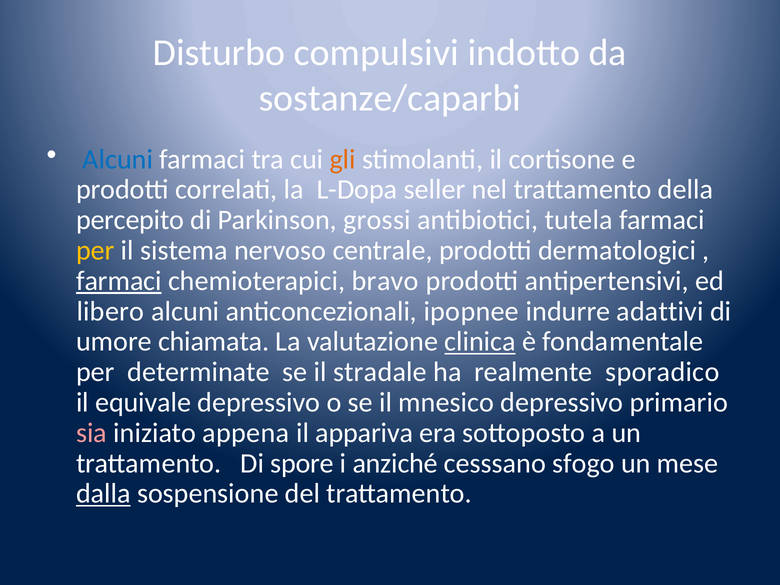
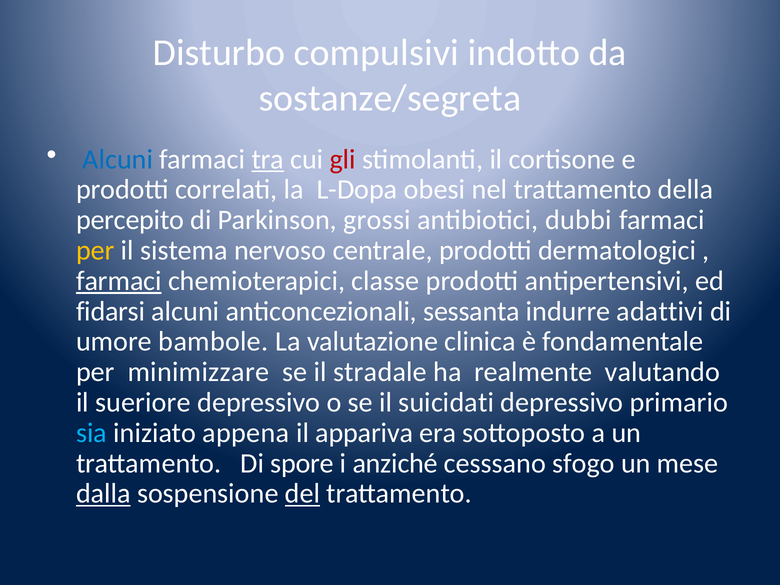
sostanze/caparbi: sostanze/caparbi -> sostanze/segreta
tra underline: none -> present
gli colour: orange -> red
seller: seller -> obesi
tutela: tutela -> dubbi
bravo: bravo -> classe
libero: libero -> fidarsi
ipopnee: ipopnee -> sessanta
chiamata: chiamata -> bambole
clinica underline: present -> none
determinate: determinate -> minimizzare
sporadico: sporadico -> valutando
equivale: equivale -> sueriore
mnesico: mnesico -> suicidati
sia colour: pink -> light blue
del underline: none -> present
